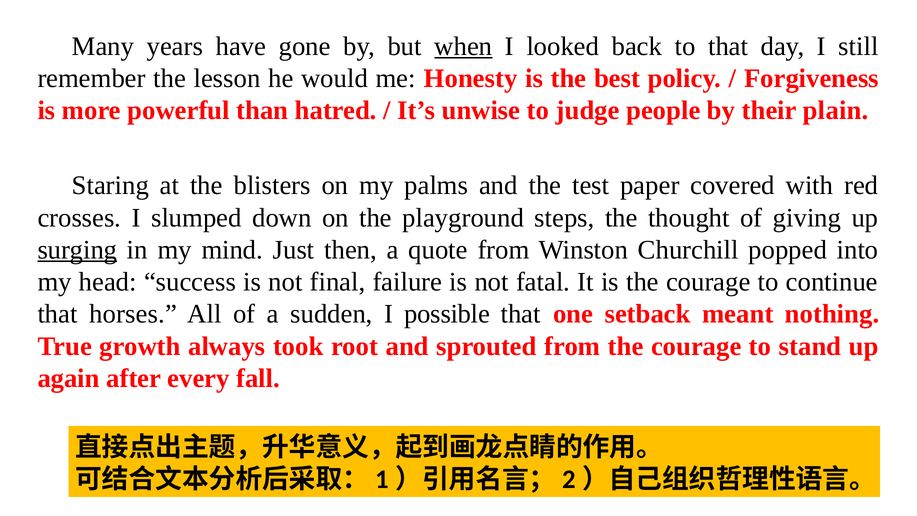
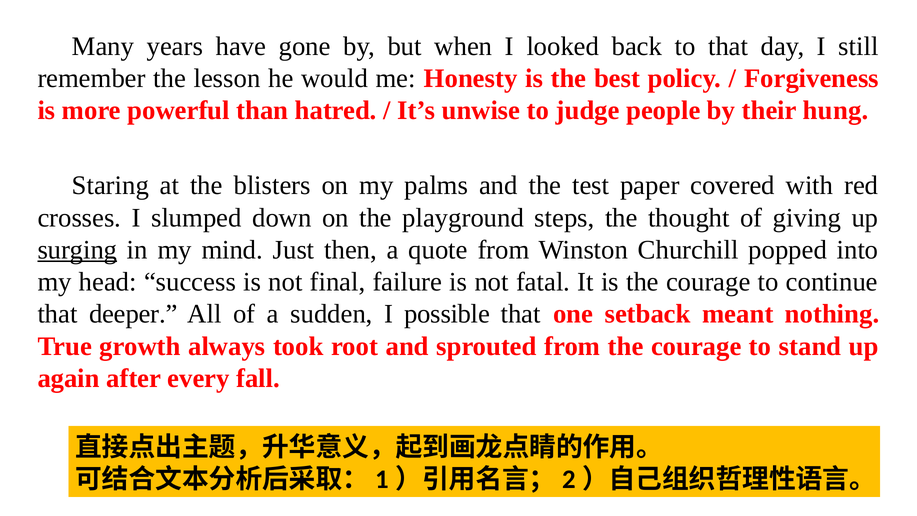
when underline: present -> none
plain: plain -> hung
horses: horses -> deeper
